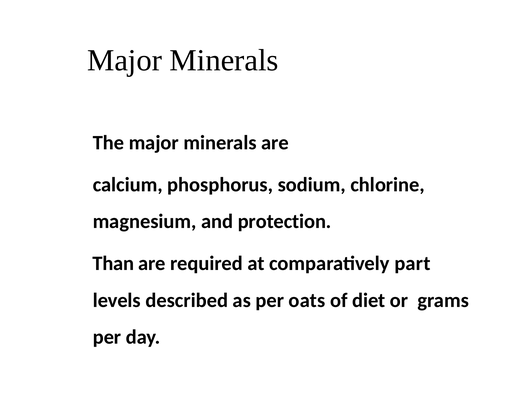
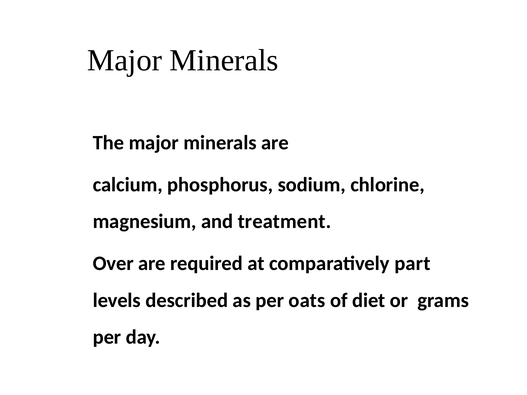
protection: protection -> treatment
Than: Than -> Over
